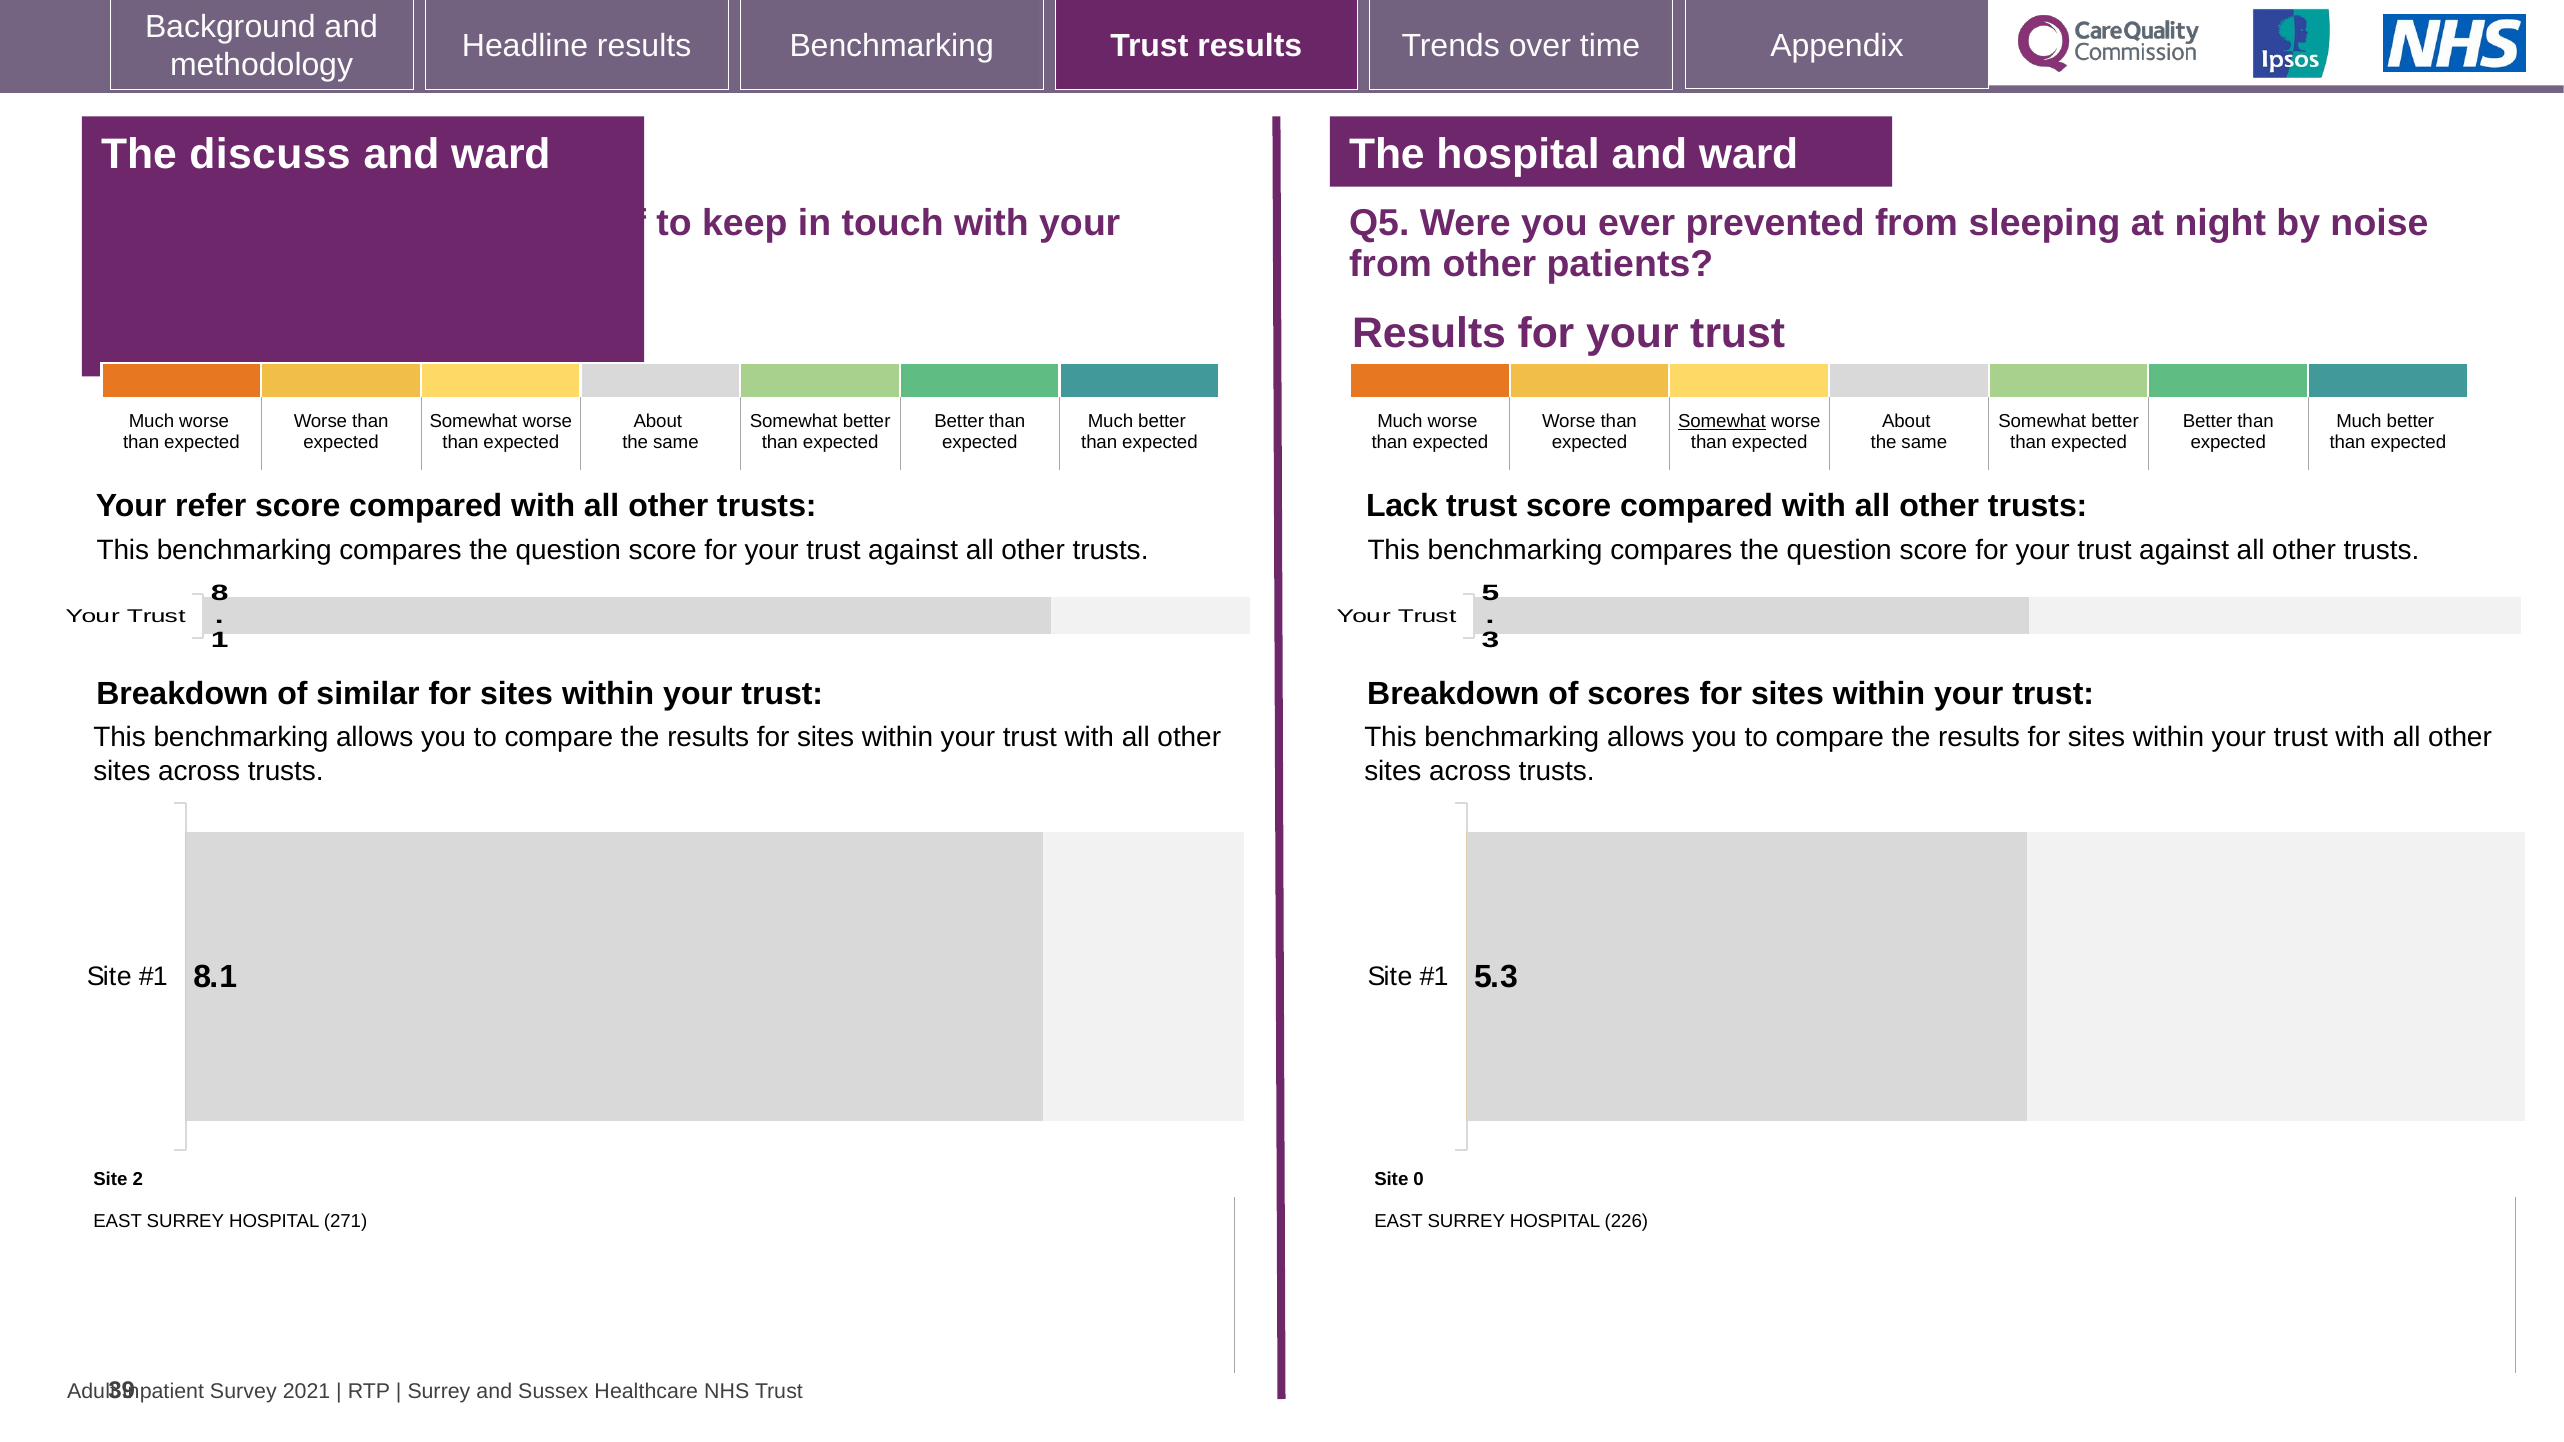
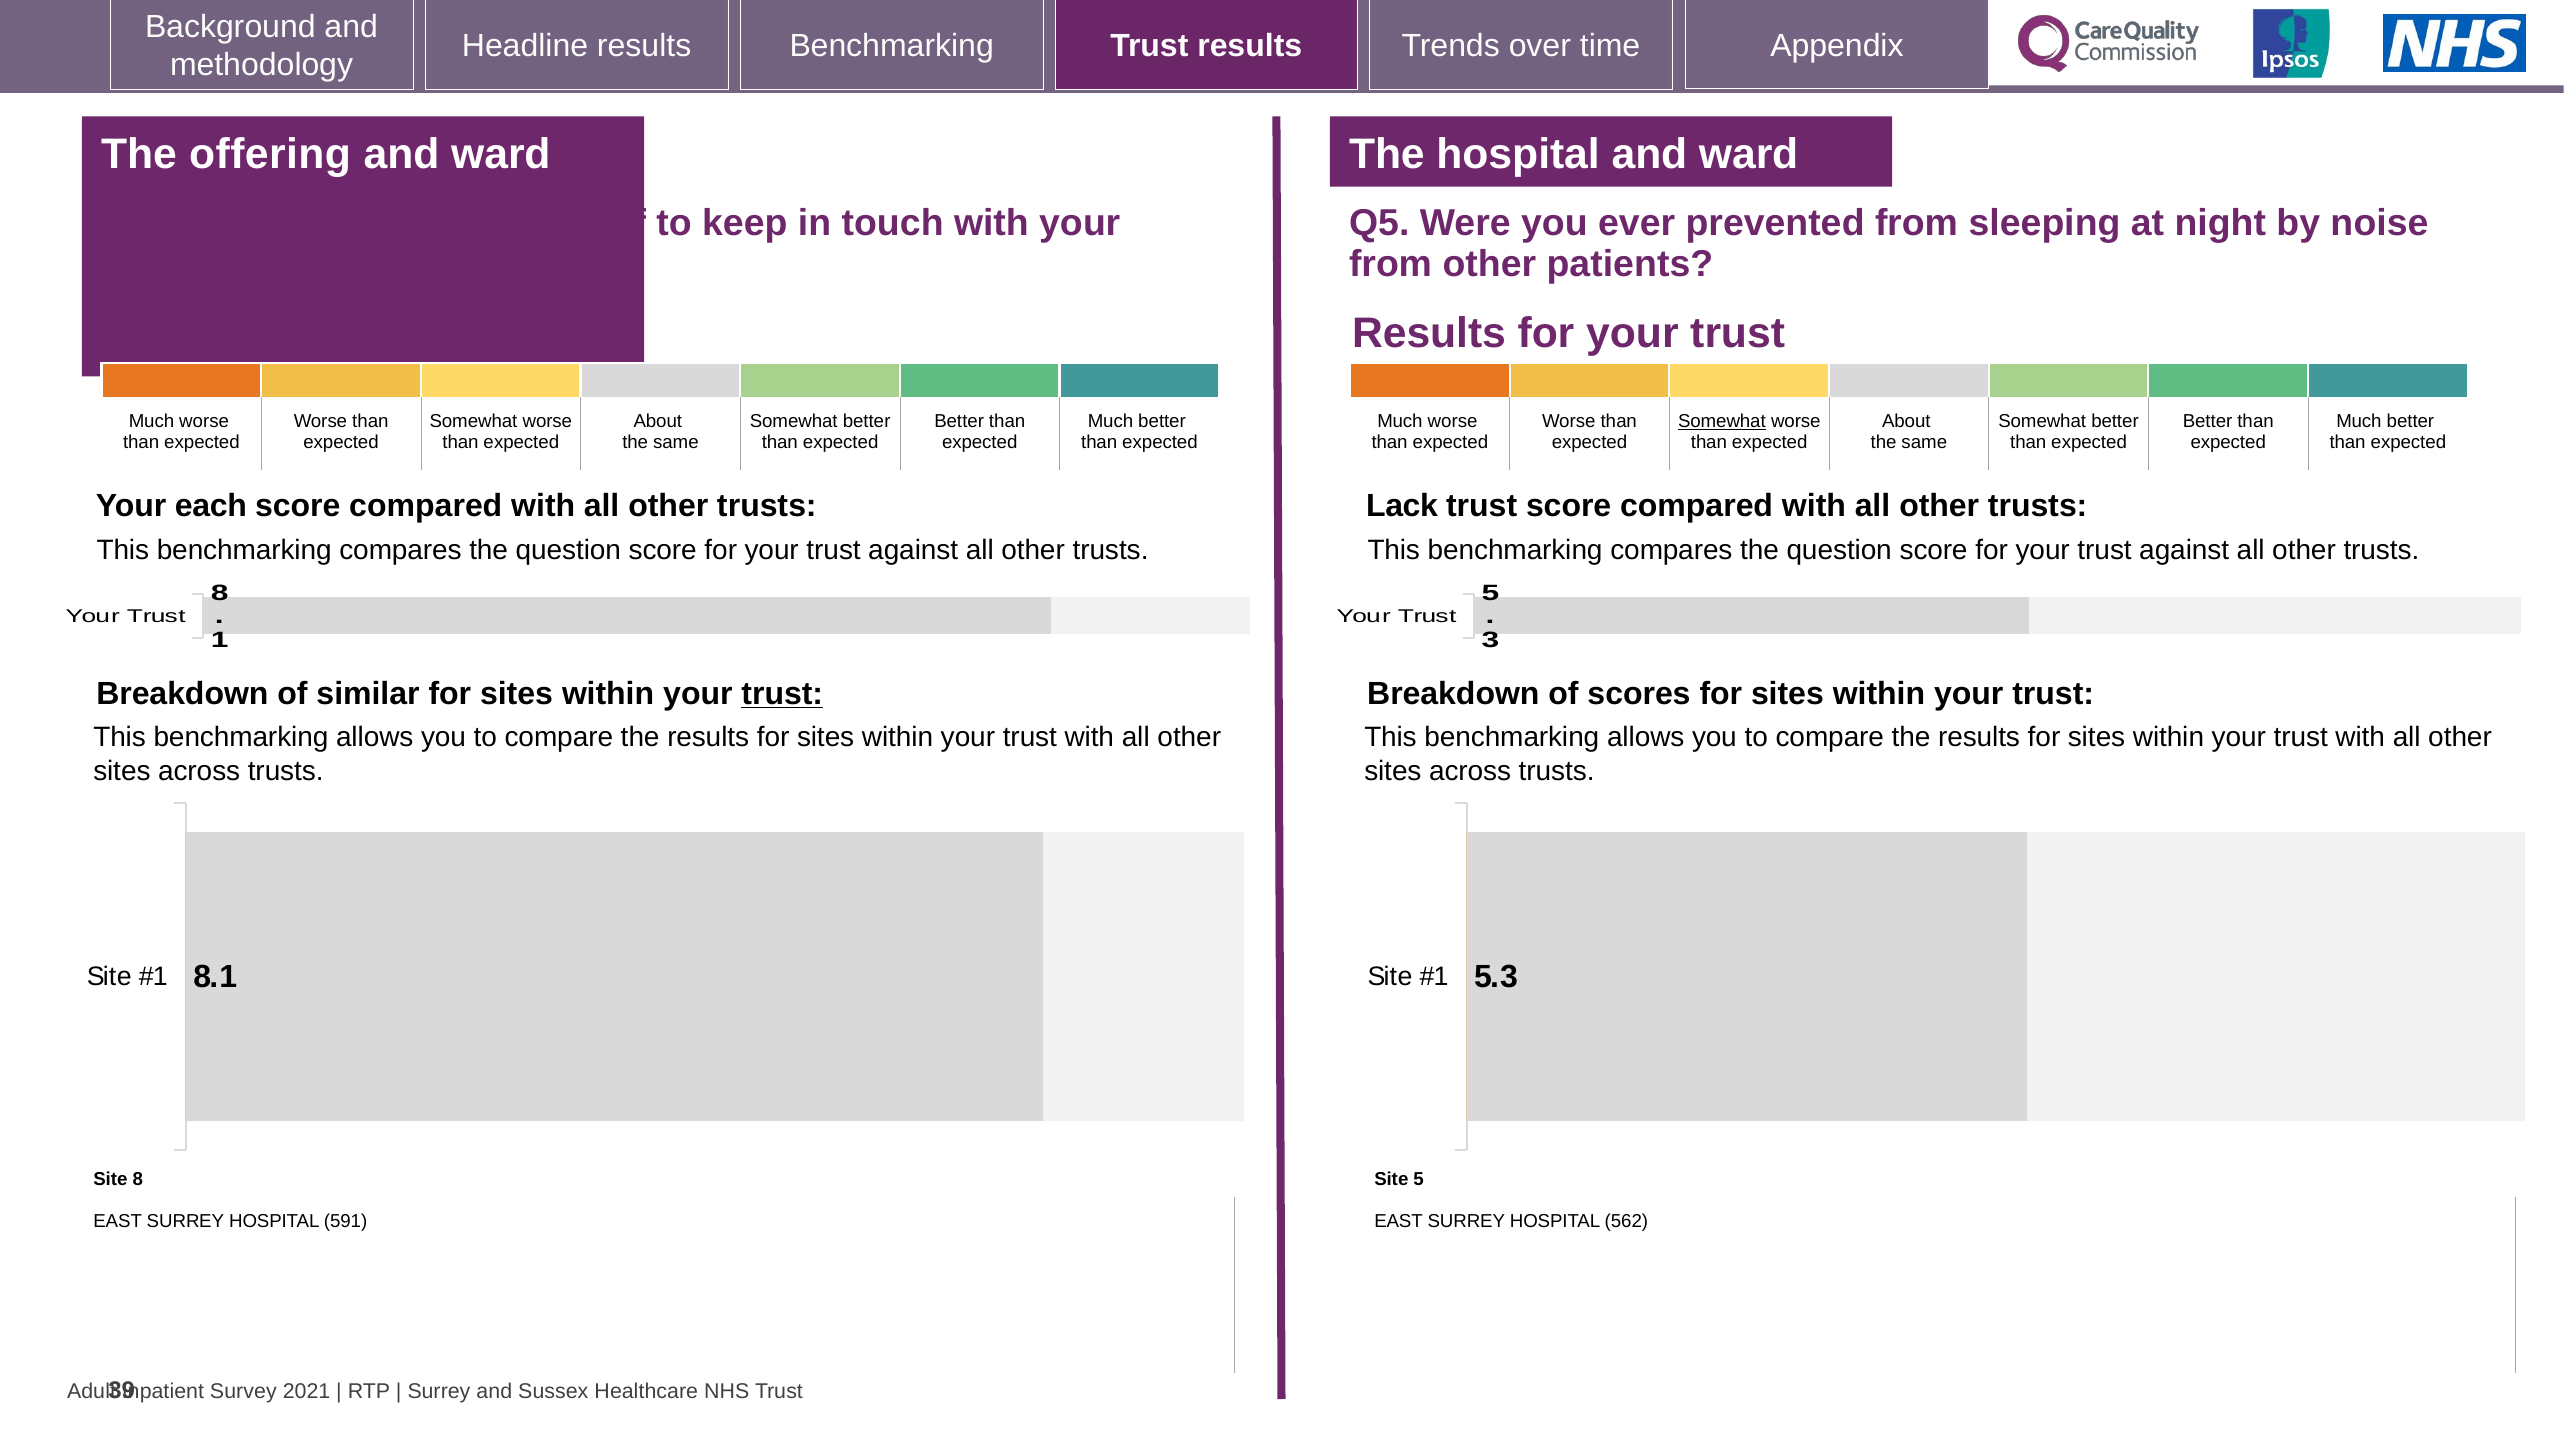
discuss: discuss -> offering
refer: refer -> each
trust at (782, 694) underline: none -> present
Site 2: 2 -> 8
Site 0: 0 -> 5
271: 271 -> 591
226: 226 -> 562
